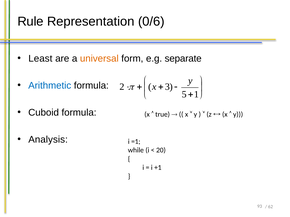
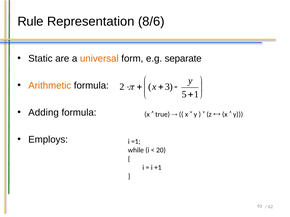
0/6: 0/6 -> 8/6
Least: Least -> Static
Arithmetic colour: blue -> orange
Cuboid: Cuboid -> Adding
Analysis: Analysis -> Employs
